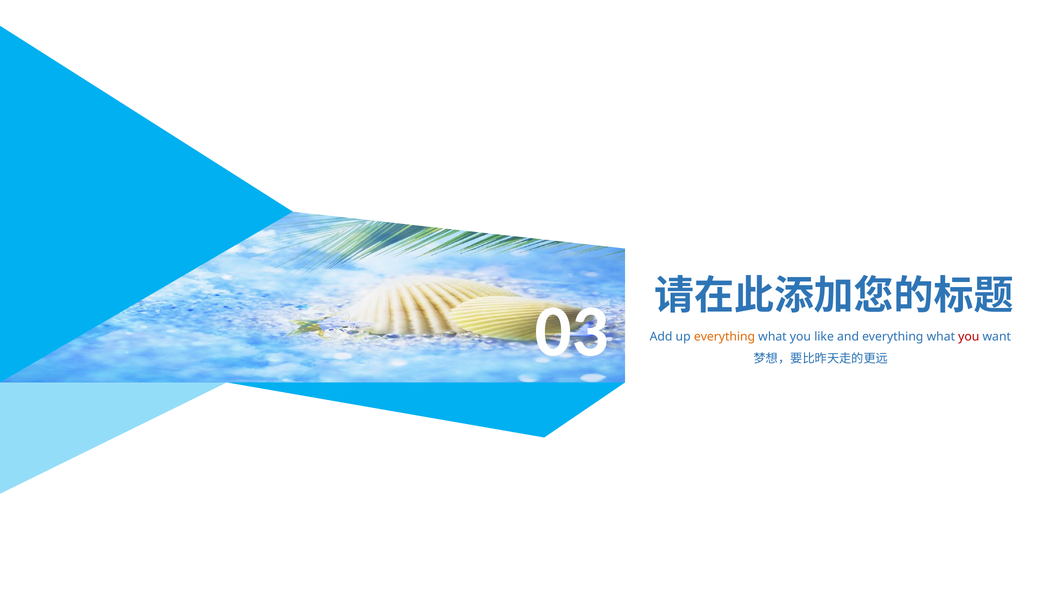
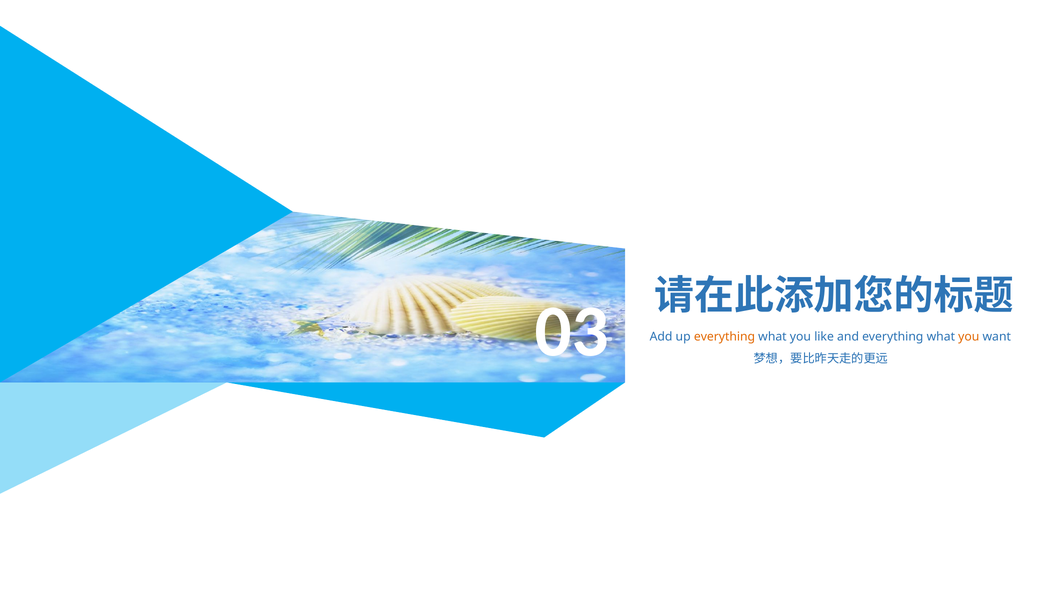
you at (969, 337) colour: red -> orange
